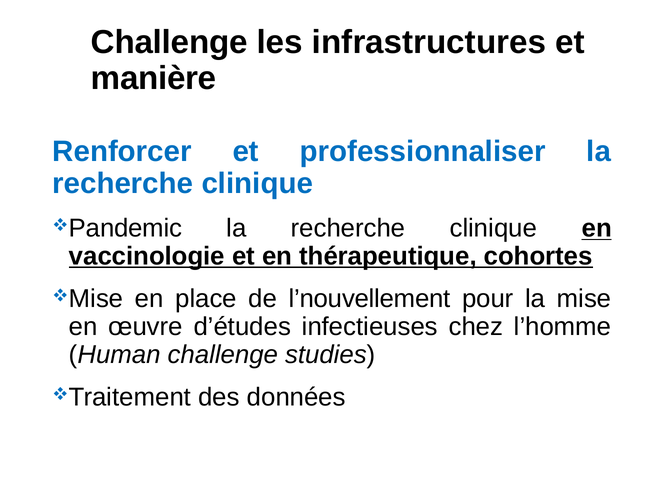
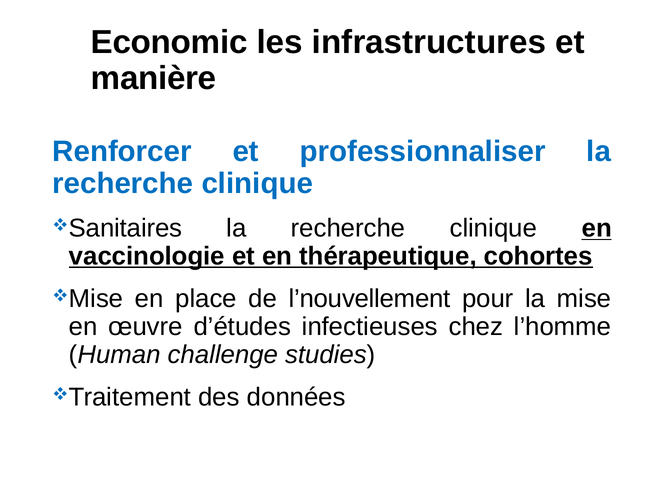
Challenge at (169, 42): Challenge -> Economic
Pandemic: Pandemic -> Sanitaires
